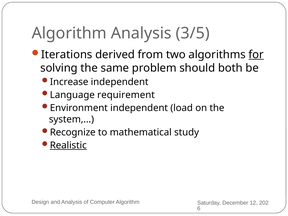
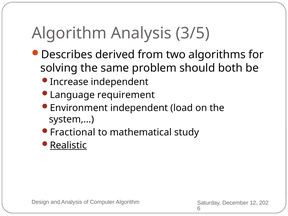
Iterations: Iterations -> Describes
for underline: present -> none
Recognize: Recognize -> Fractional
